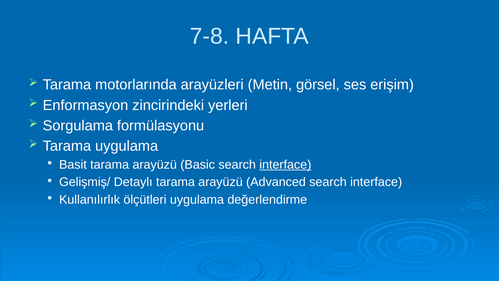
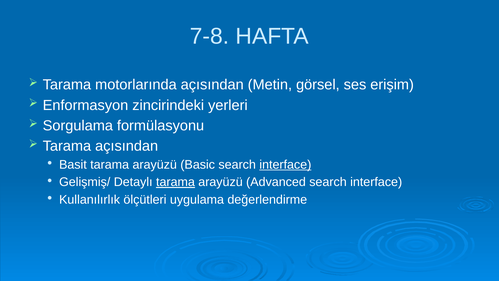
motorlarında arayüzleri: arayüzleri -> açısından
Tarama uygulama: uygulama -> açısından
tarama at (175, 182) underline: none -> present
